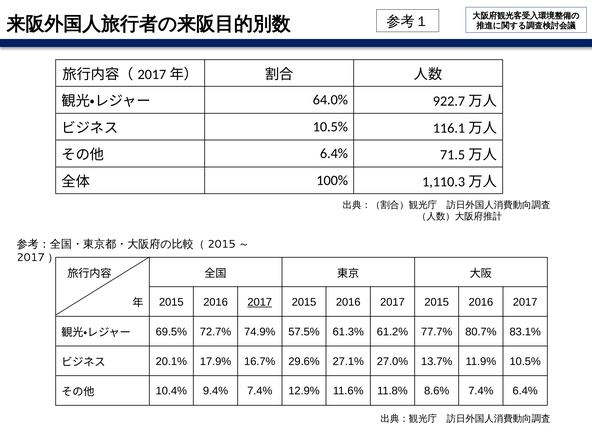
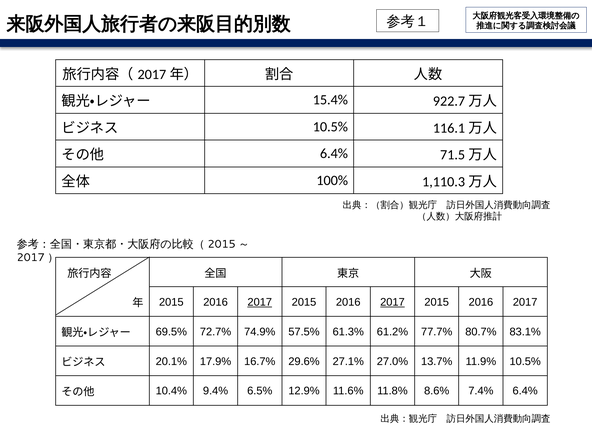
64.0%: 64.0% -> 15.4%
2017 at (392, 302) underline: none -> present
9.4% 7.4%: 7.4% -> 6.5%
